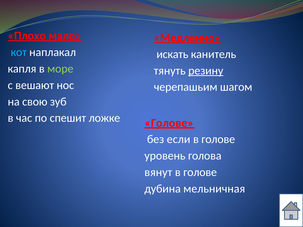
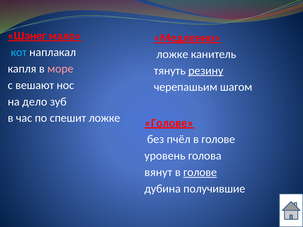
Плохо: Плохо -> Шанег
искать at (172, 54): искать -> ложке
море colour: light green -> pink
свою: свою -> дело
если: если -> пчёл
голове at (200, 173) underline: none -> present
мельничная: мельничная -> получившие
